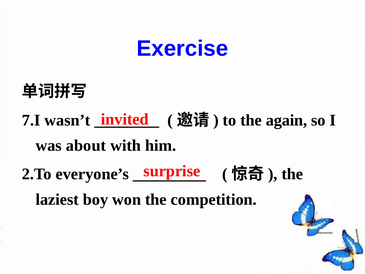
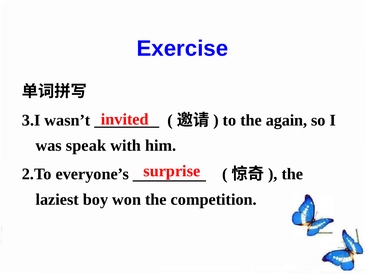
7.I: 7.I -> 3.I
about: about -> speak
